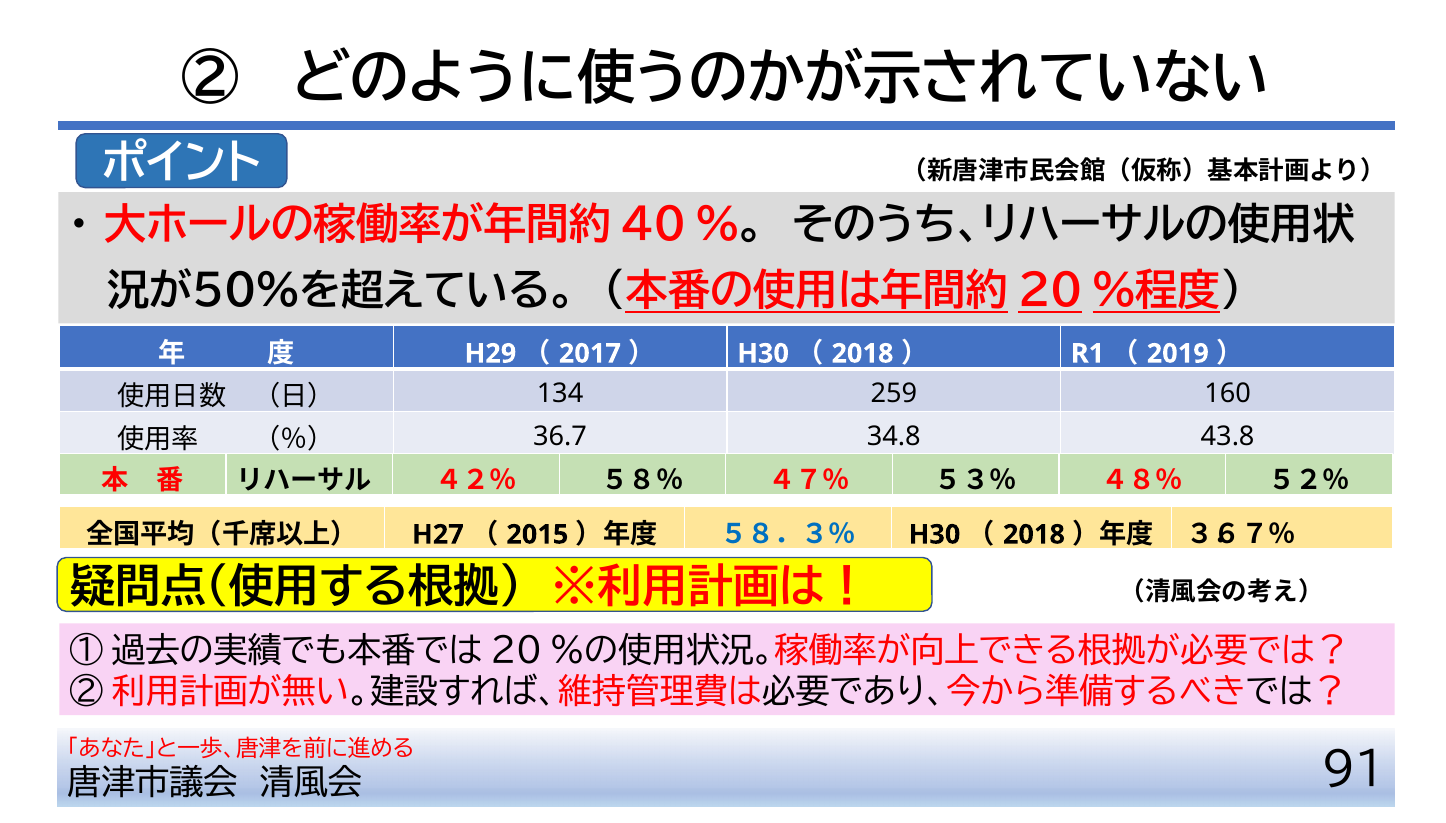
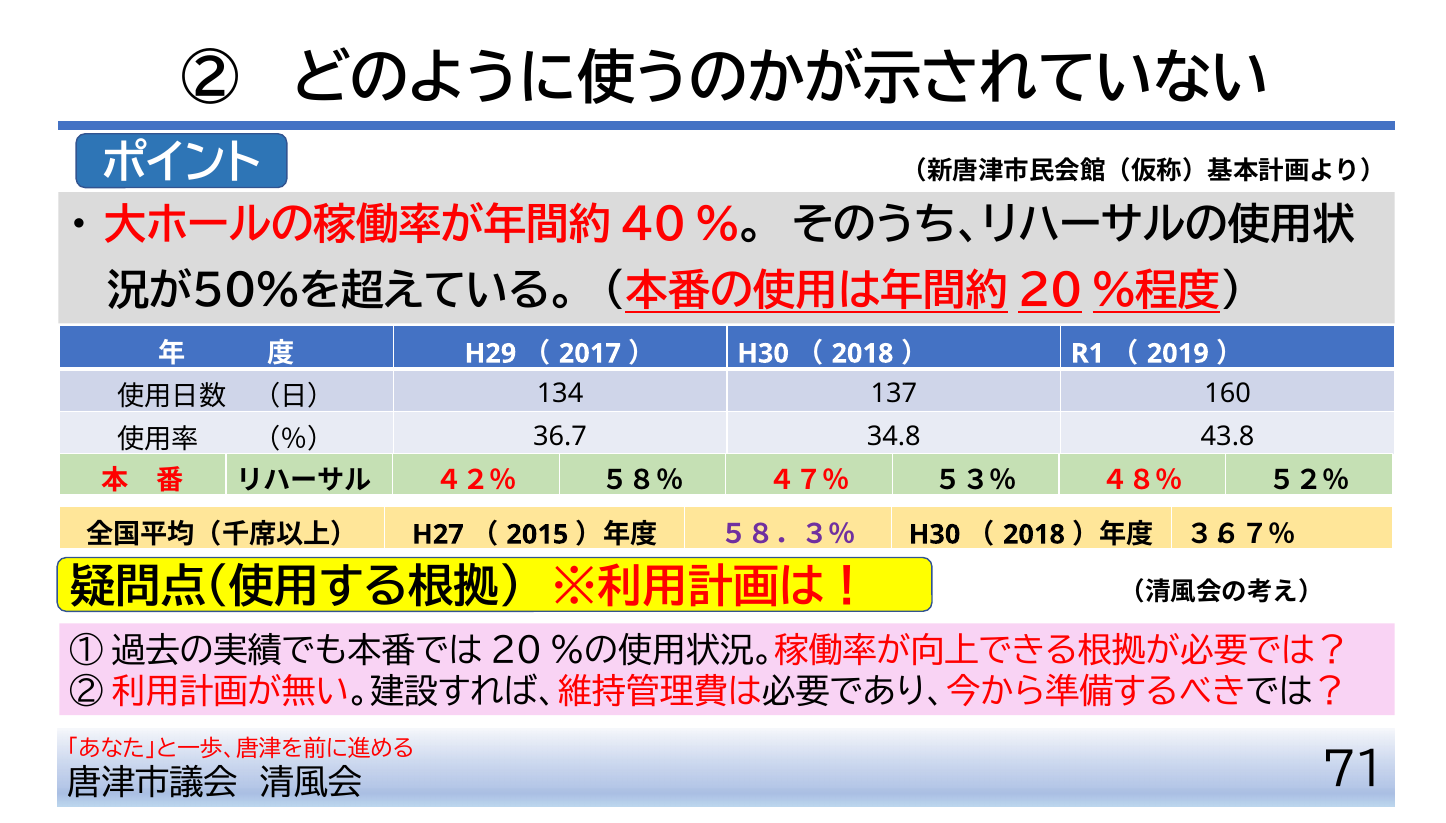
259: 259 -> 137
５８．３％ colour: blue -> purple
91: 91 -> 71
